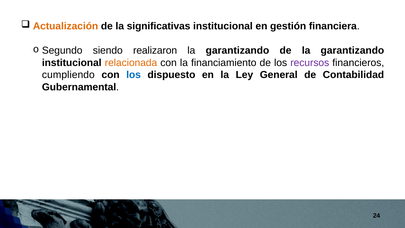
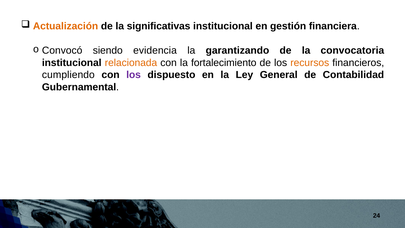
Segundo: Segundo -> Convocó
realizaron: realizaron -> evidencia
de la garantizando: garantizando -> convocatoria
financiamiento: financiamiento -> fortalecimiento
recursos colour: purple -> orange
los at (134, 75) colour: blue -> purple
